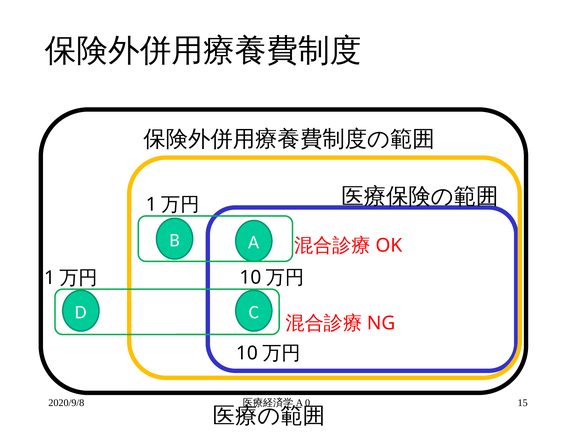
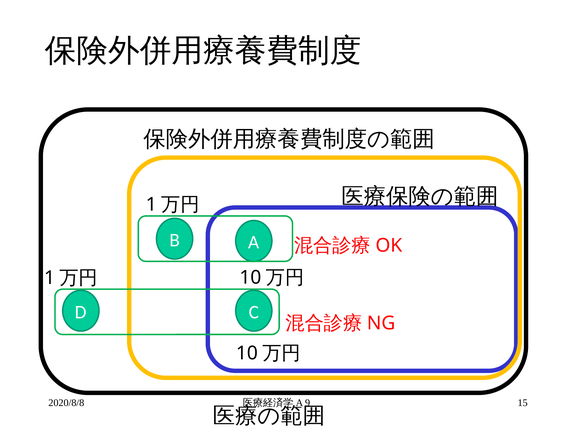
2020/9/8: 2020/9/8 -> 2020/8/8
0: 0 -> 9
